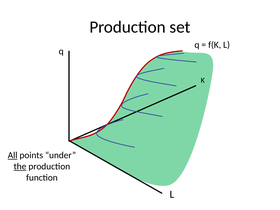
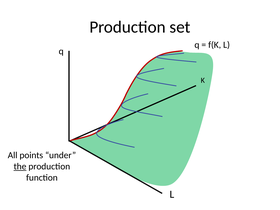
All underline: present -> none
